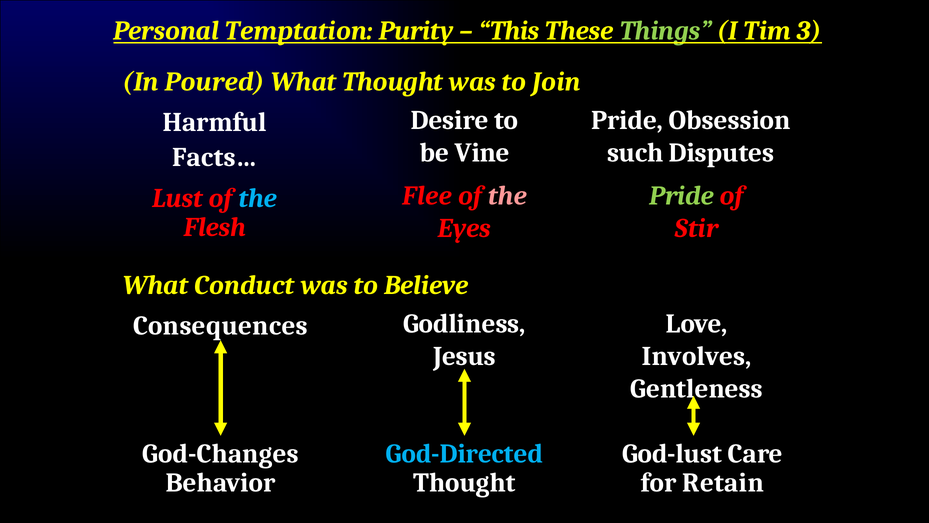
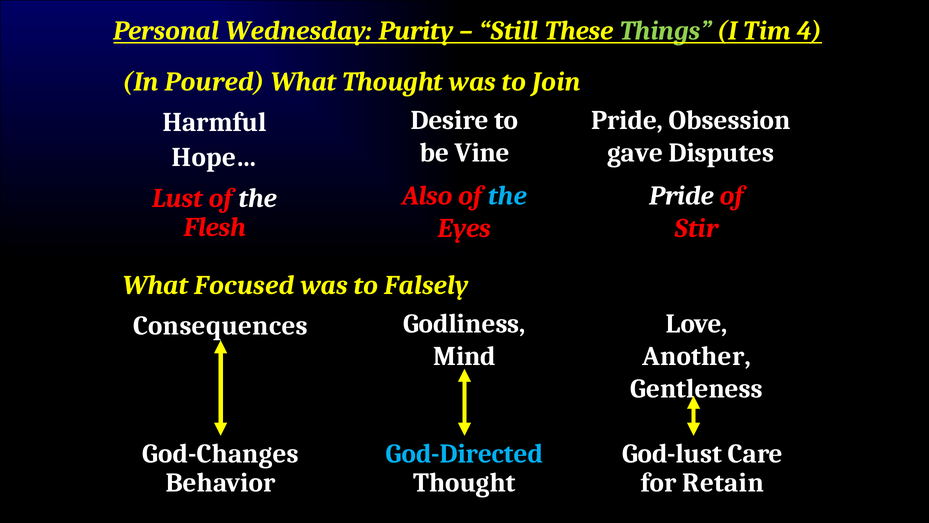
Temptation: Temptation -> Wednesday
This: This -> Still
3: 3 -> 4
such: such -> gave
Facts…: Facts… -> Hope…
Flee: Flee -> Also
the at (508, 196) colour: pink -> light blue
Pride at (682, 196) colour: light green -> white
the at (258, 198) colour: light blue -> white
Conduct: Conduct -> Focused
Believe: Believe -> Falsely
Jesus: Jesus -> Mind
Involves: Involves -> Another
